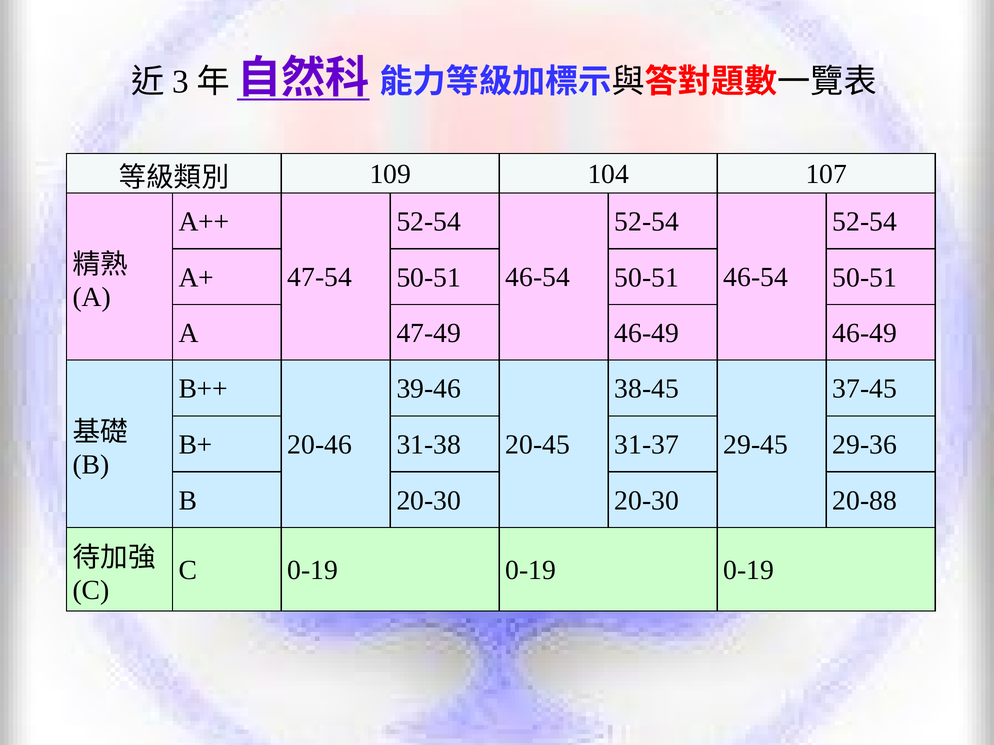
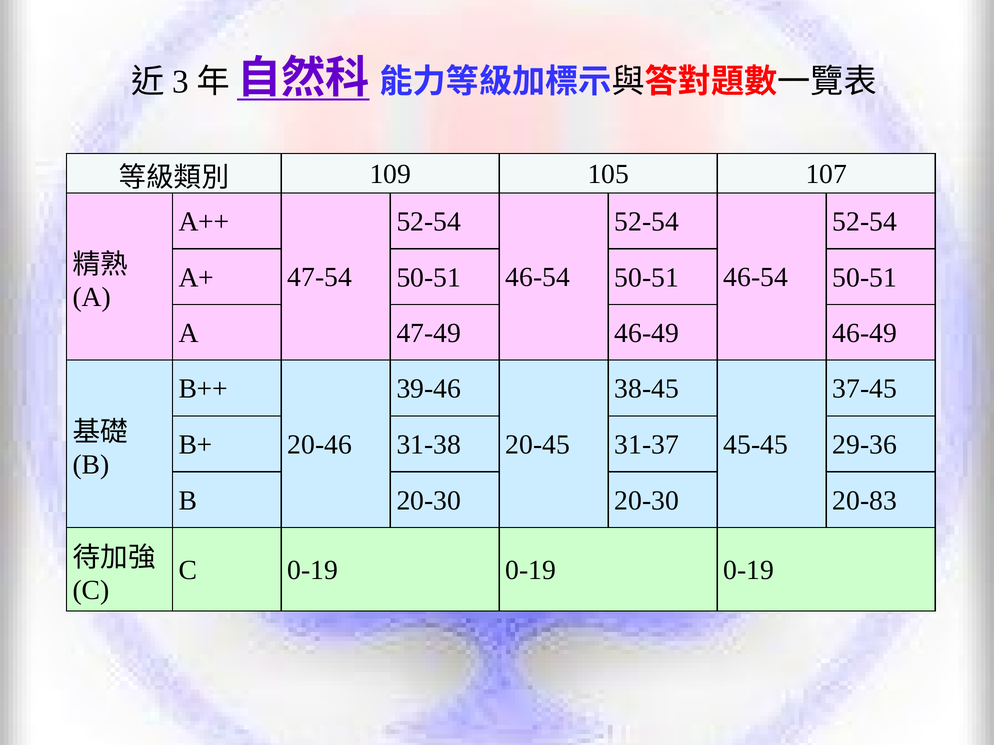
104: 104 -> 105
29-45: 29-45 -> 45-45
20-88: 20-88 -> 20-83
